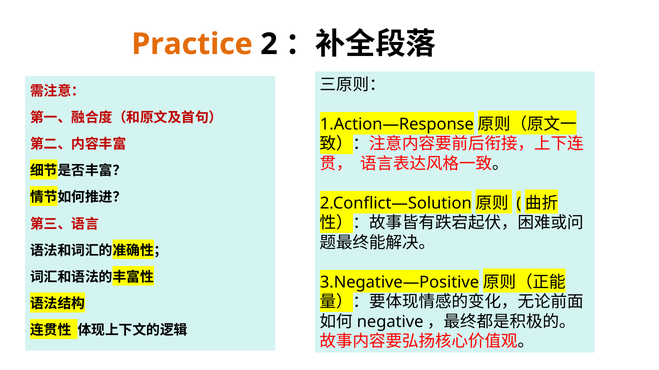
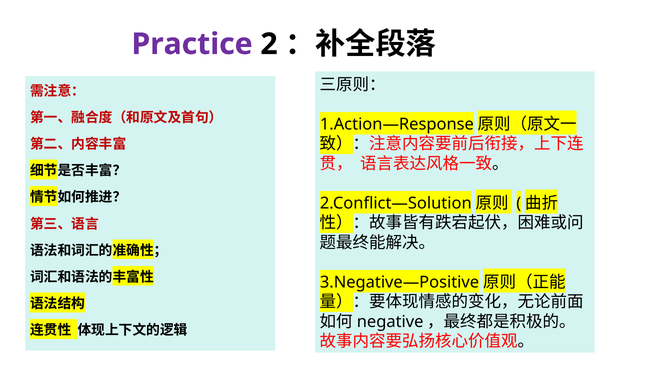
Practice colour: orange -> purple
